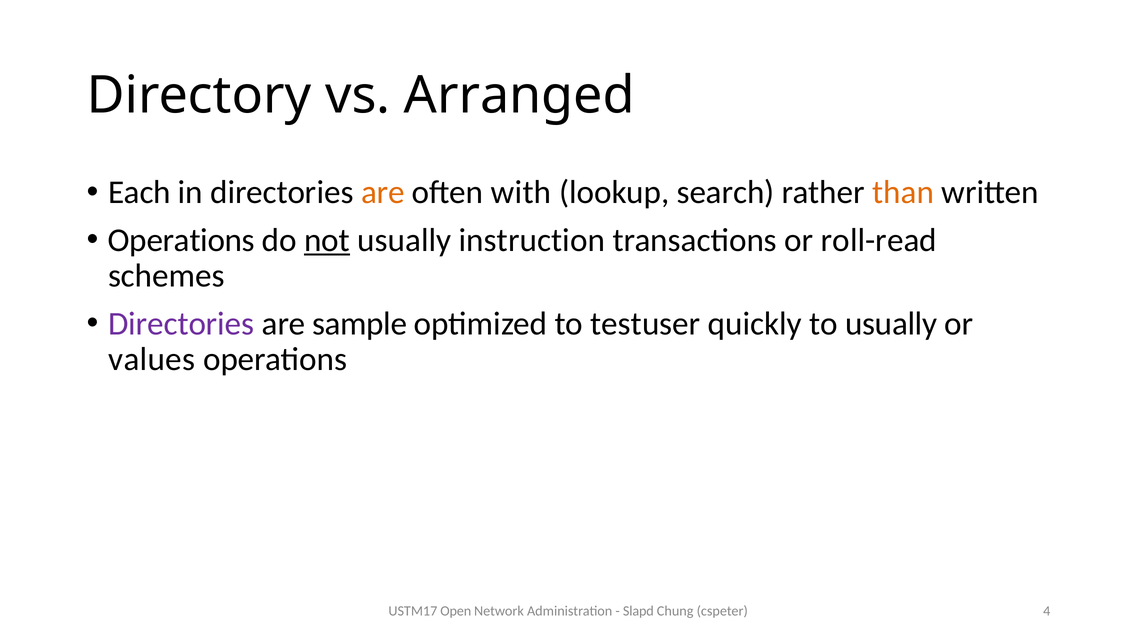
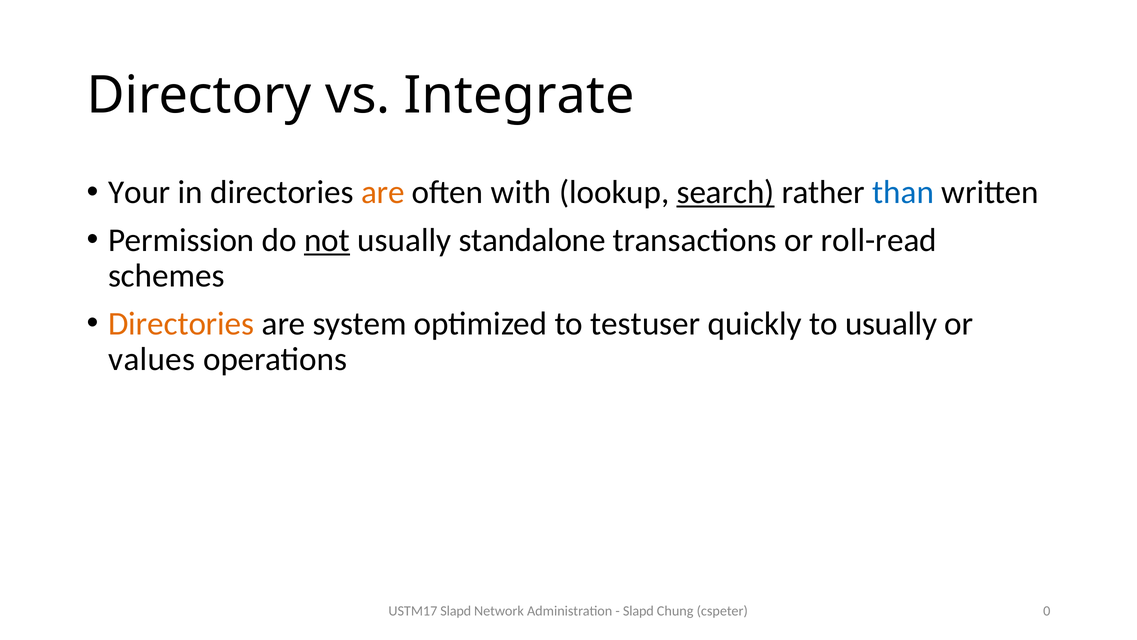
Arranged: Arranged -> Integrate
Each: Each -> Your
search underline: none -> present
than colour: orange -> blue
Operations at (181, 240): Operations -> Permission
instruction: instruction -> standalone
Directories at (181, 323) colour: purple -> orange
sample: sample -> system
USTM17 Open: Open -> Slapd
4: 4 -> 0
